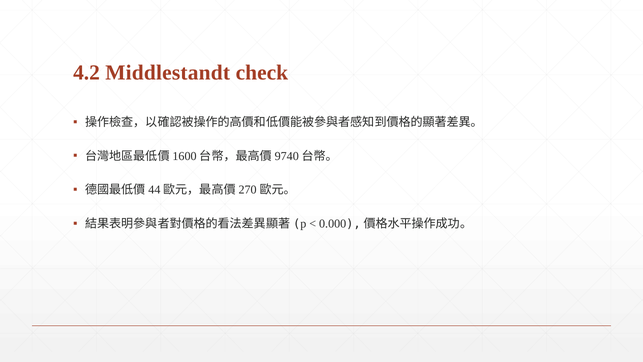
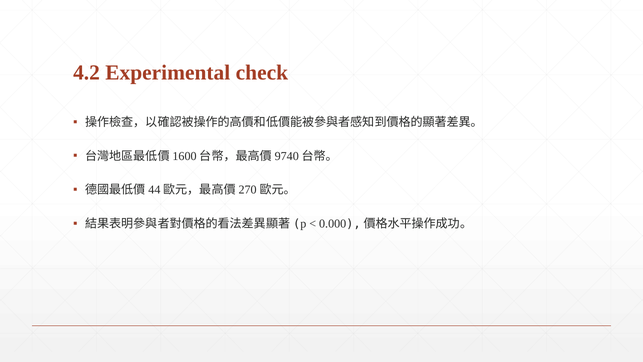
Middlestandt: Middlestandt -> Experimental
